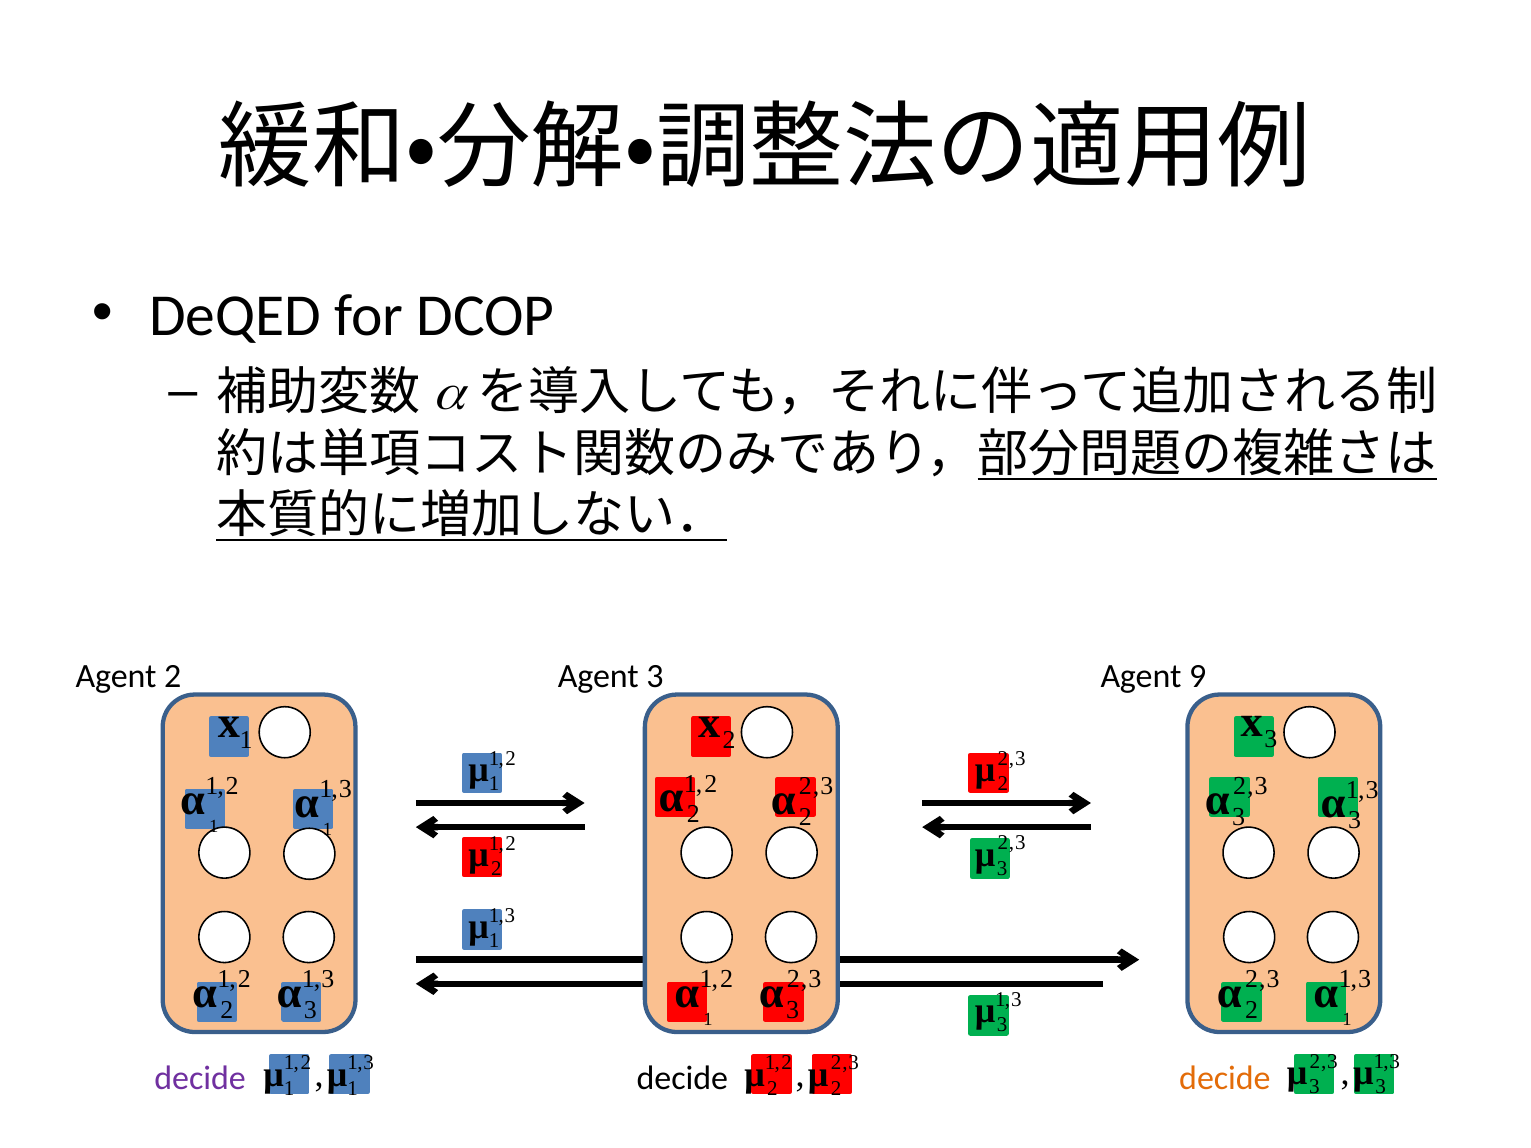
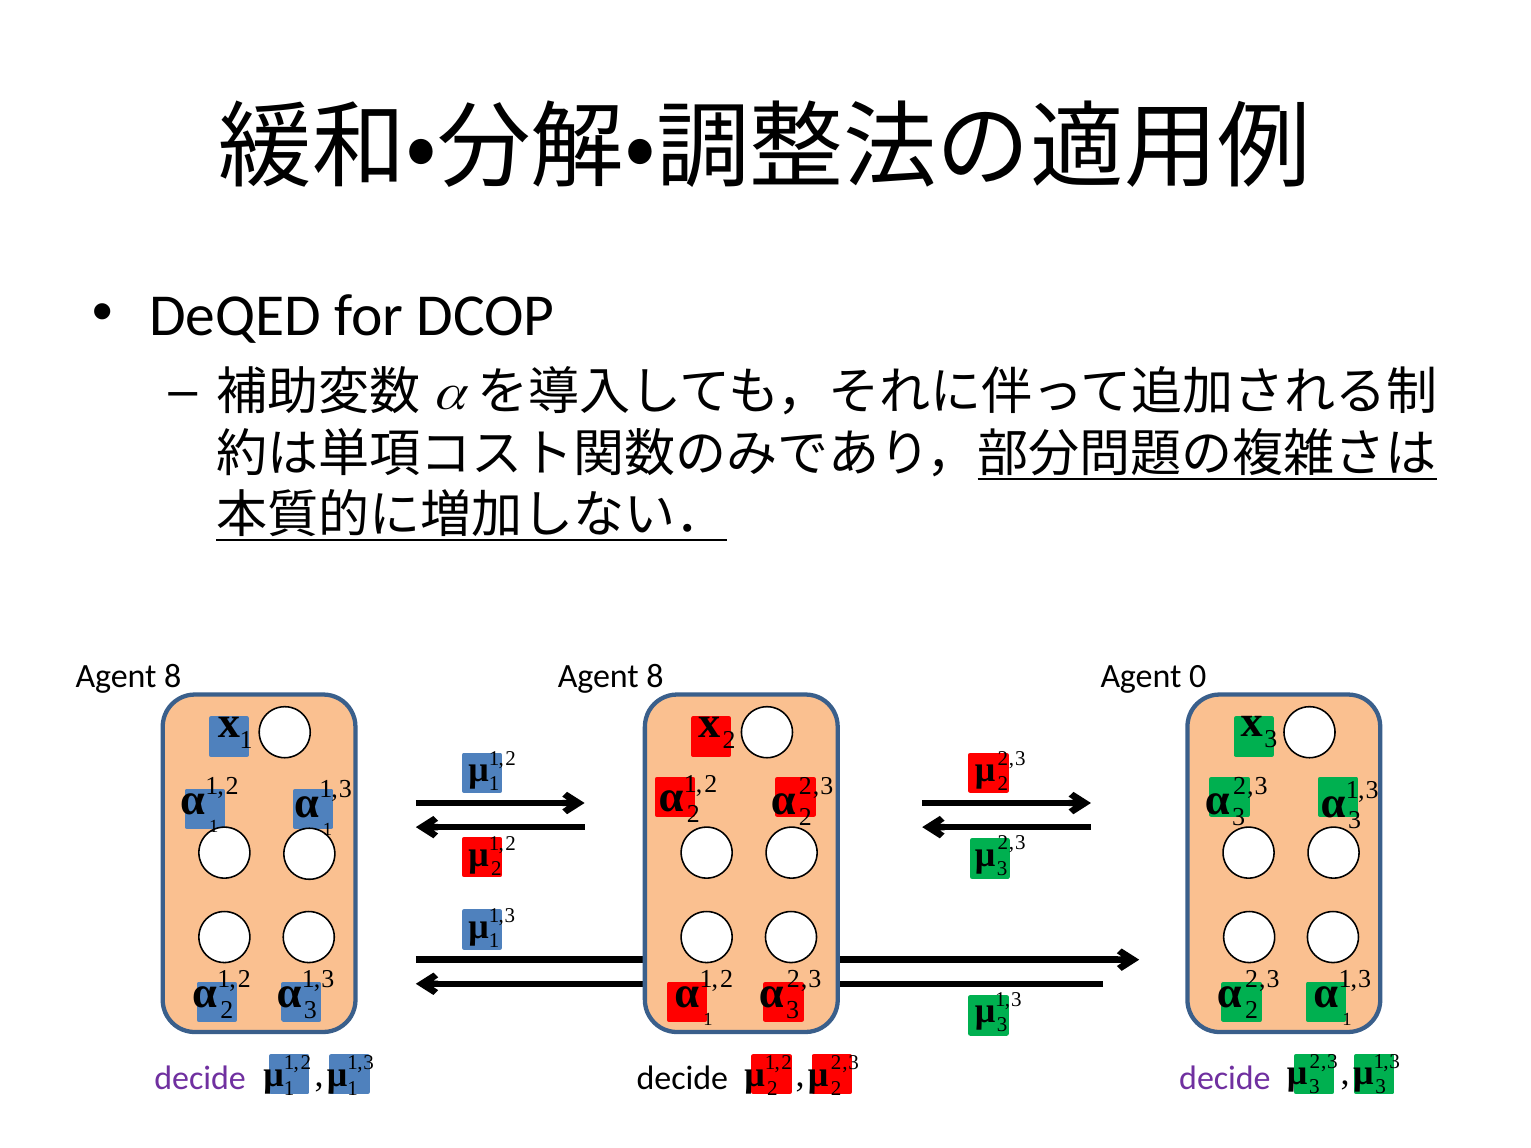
2 at (173, 677): 2 -> 8
3 at (655, 677): 3 -> 8
9: 9 -> 0
decide at (1225, 1078) colour: orange -> purple
